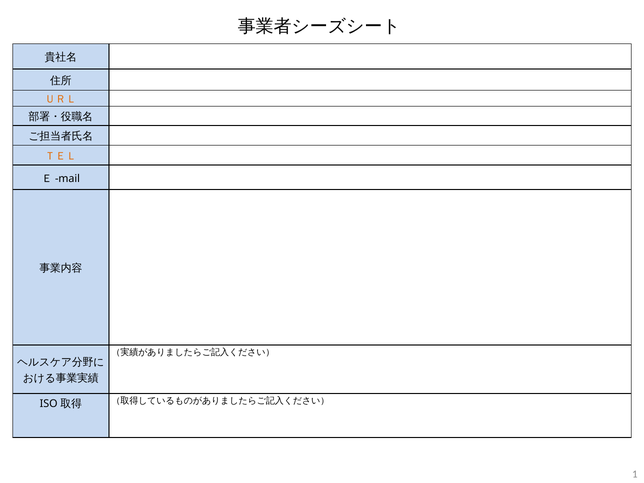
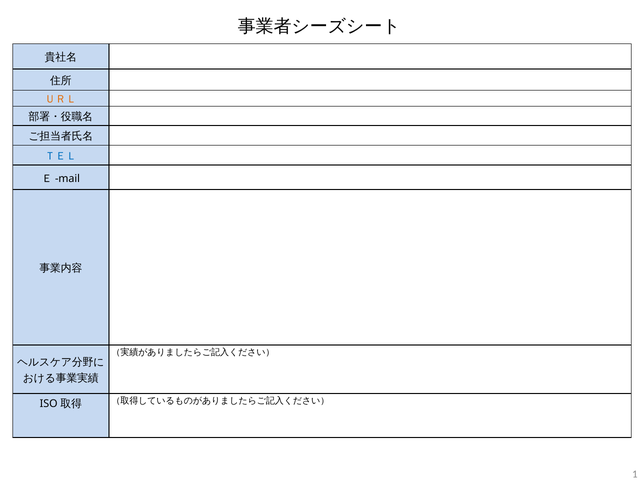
ＴＥＬ colour: orange -> blue
